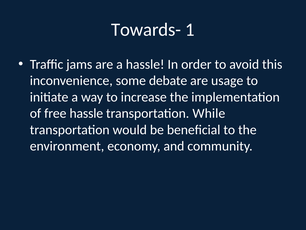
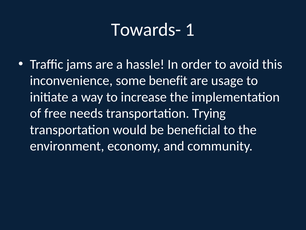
debate: debate -> benefit
free hassle: hassle -> needs
While: While -> Trying
